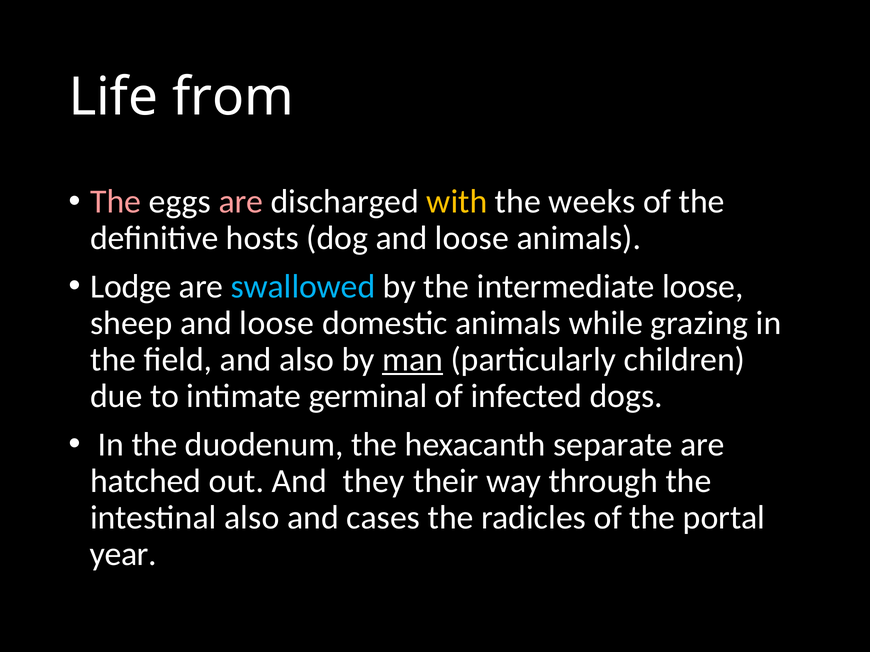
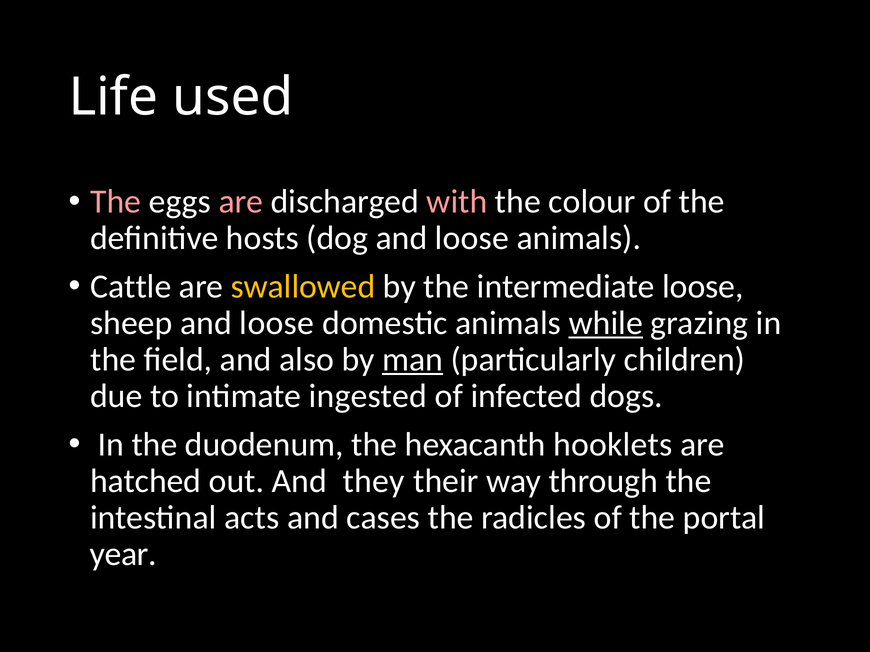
from: from -> used
with colour: yellow -> pink
weeks: weeks -> colour
Lodge: Lodge -> Cattle
swallowed colour: light blue -> yellow
while underline: none -> present
germinal: germinal -> ingested
separate: separate -> hooklets
intestinal also: also -> acts
